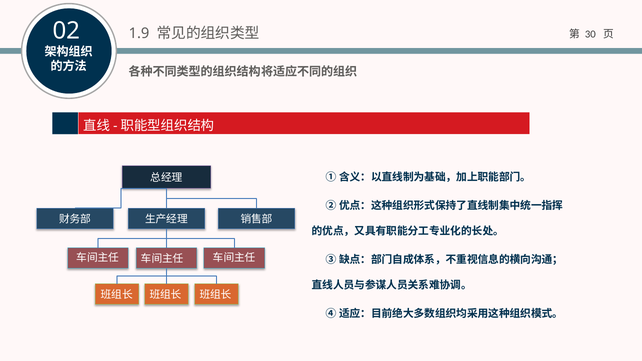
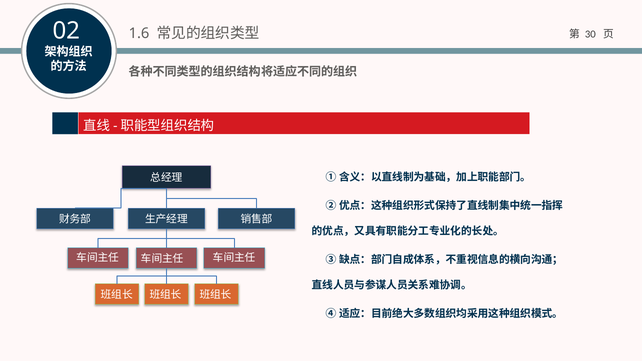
1.9: 1.9 -> 1.6
